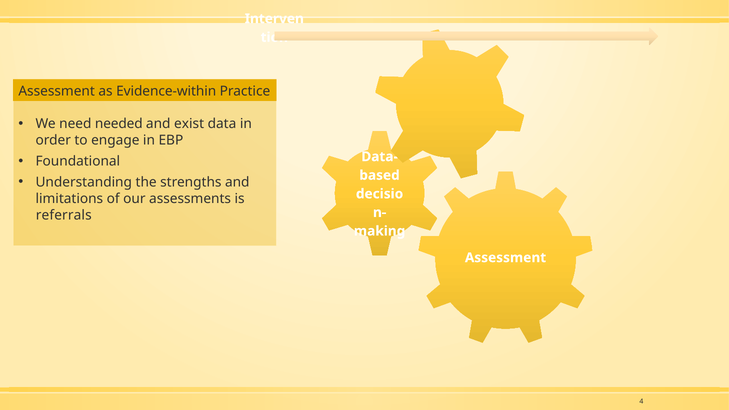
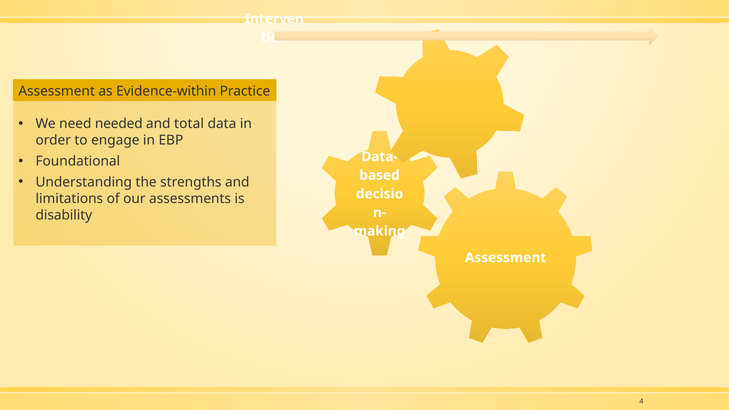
exist: exist -> total
referrals: referrals -> disability
